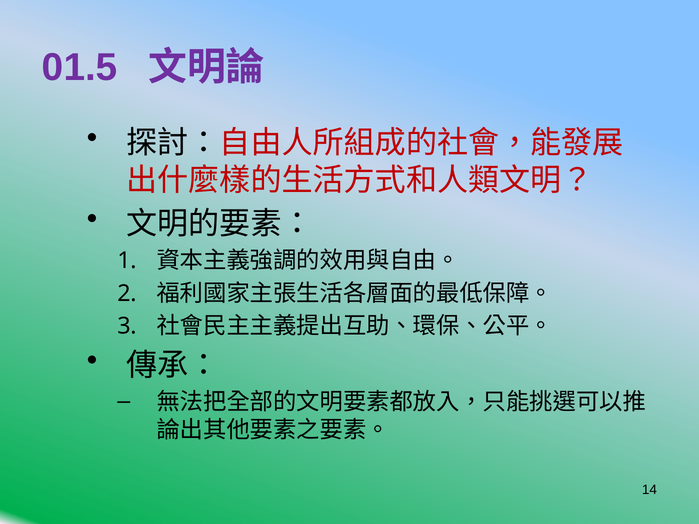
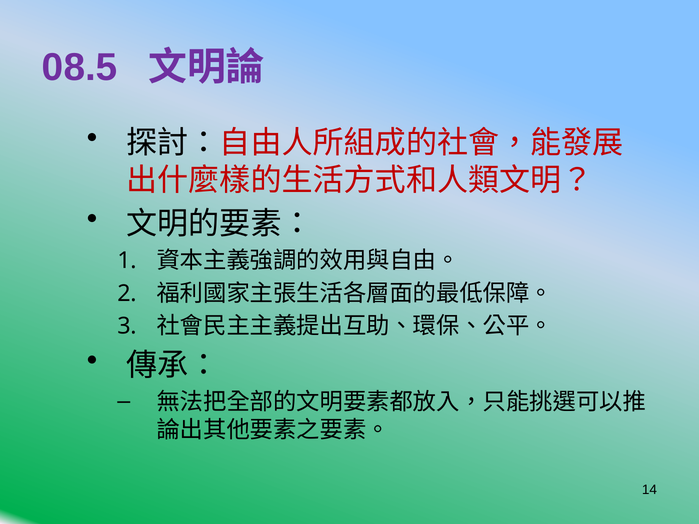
01.5: 01.5 -> 08.5
